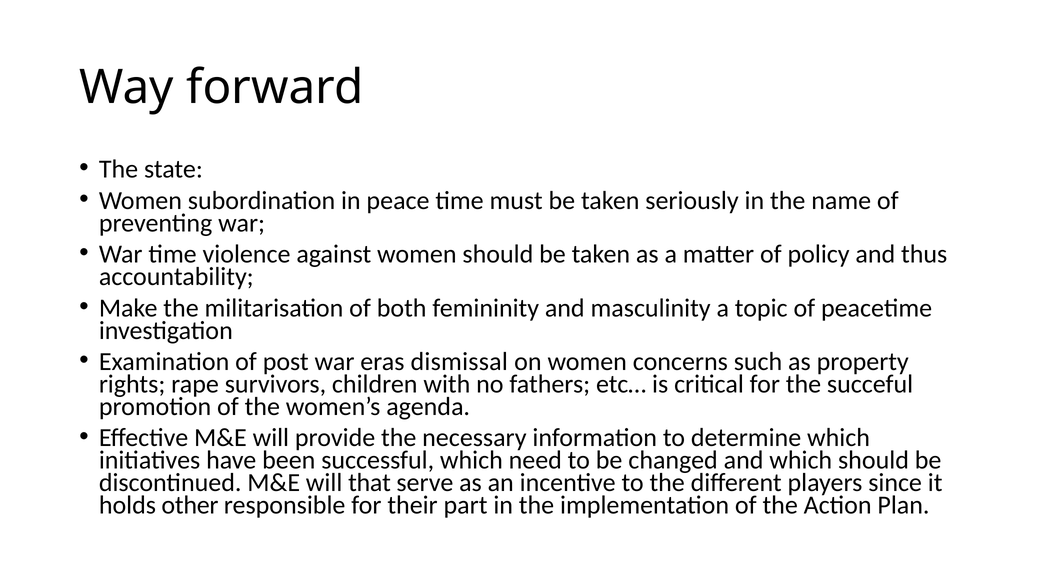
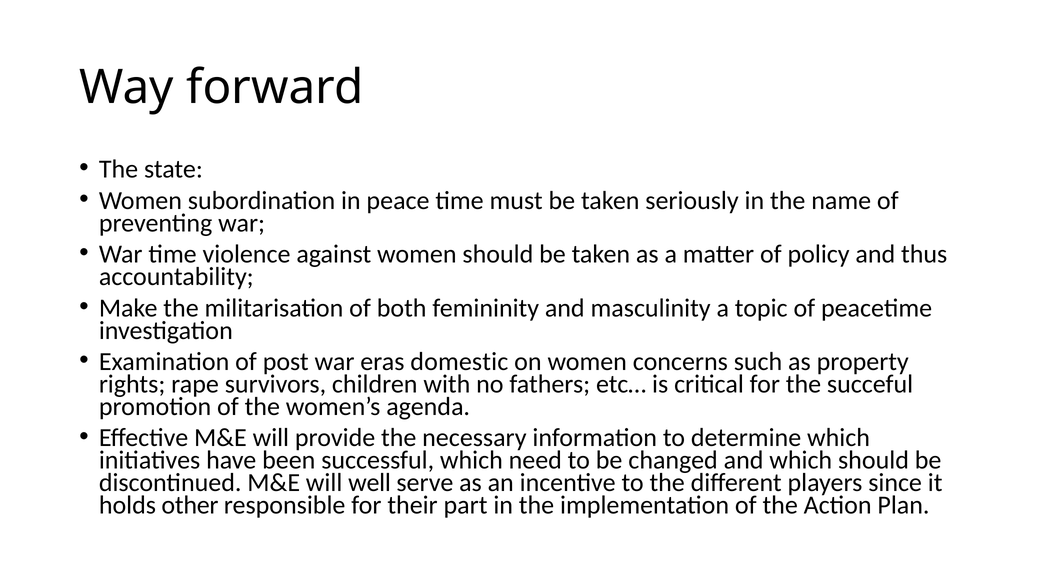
dismissal: dismissal -> domestic
that: that -> well
